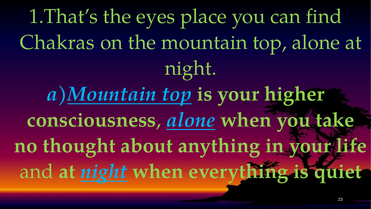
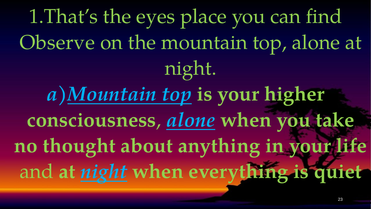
Chakras: Chakras -> Observe
